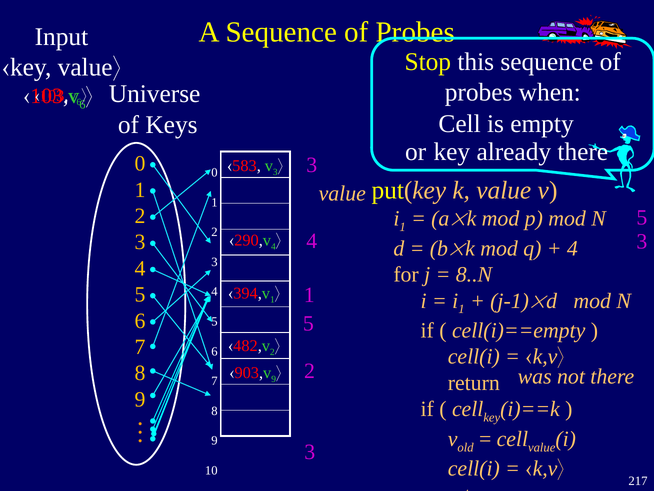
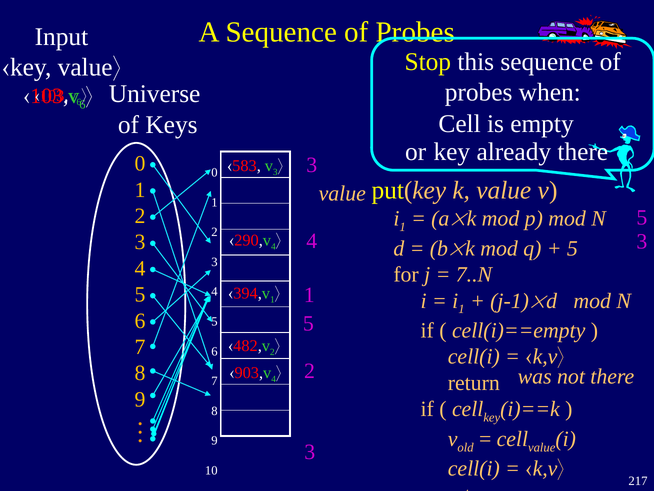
4 at (572, 248): 4 -> 5
8..N: 8..N -> 7..N
9 at (274, 379): 9 -> 4
